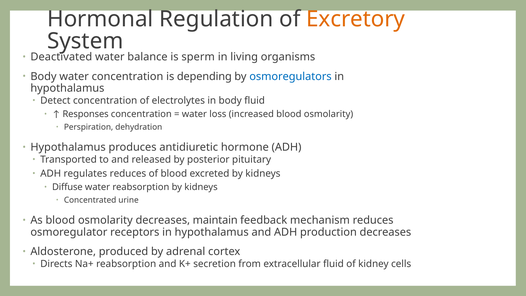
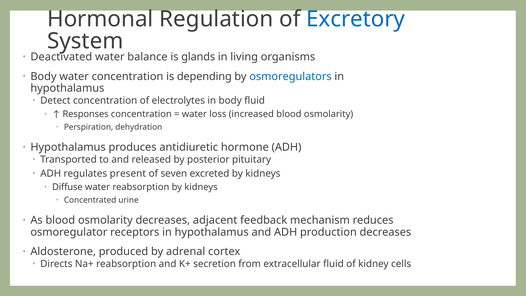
Excretory colour: orange -> blue
sperm: sperm -> glands
regulates reduces: reduces -> present
of blood: blood -> seven
maintain: maintain -> adjacent
